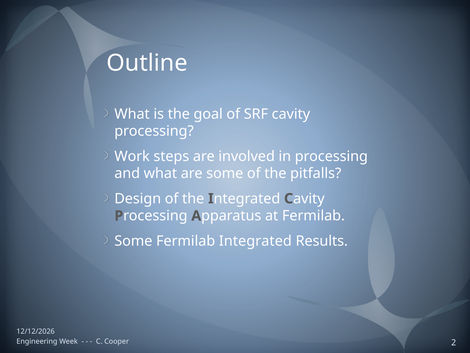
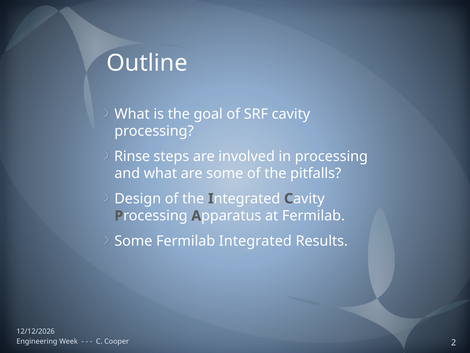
Work: Work -> Rinse
